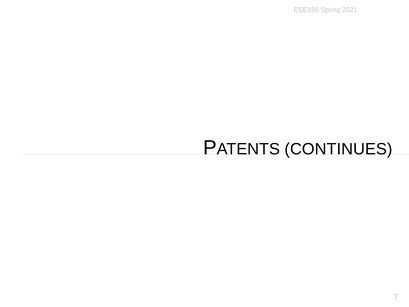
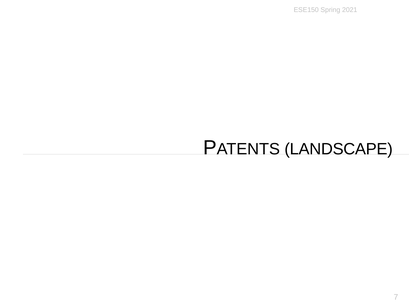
CONTINUES: CONTINUES -> LANDSCAPE
